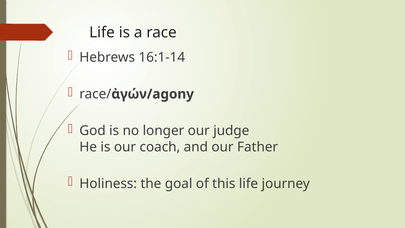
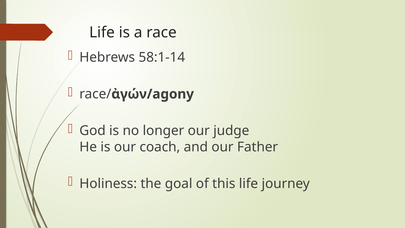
16:1-14: 16:1-14 -> 58:1-14
